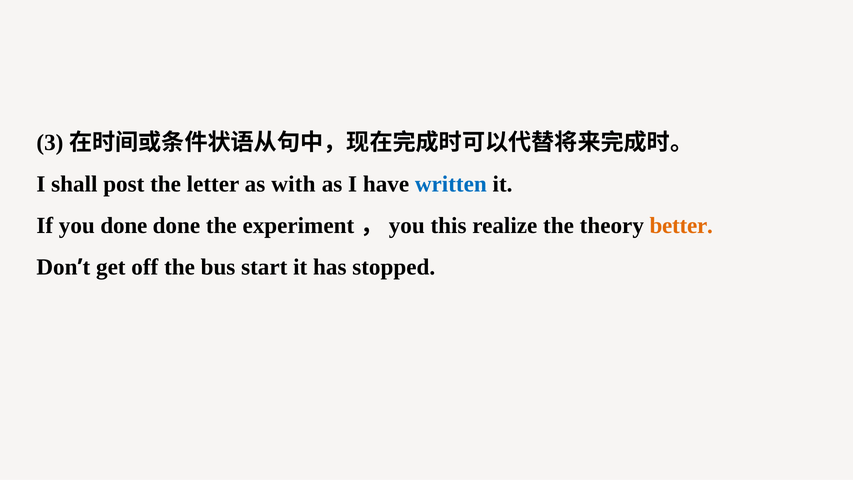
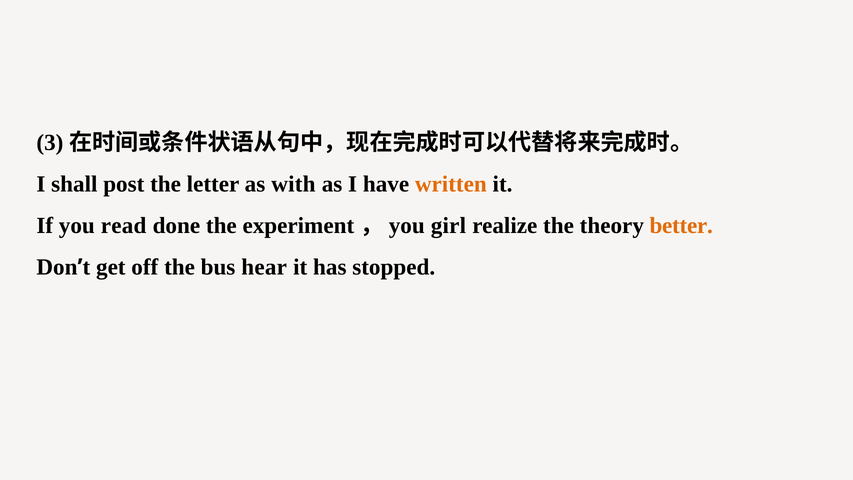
written colour: blue -> orange
you done: done -> read
this: this -> girl
start: start -> hear
